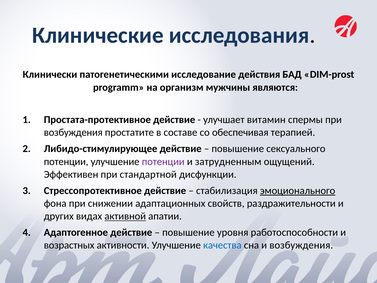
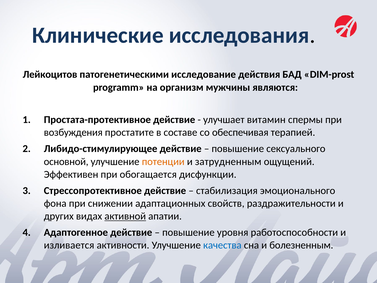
Клинически: Клинически -> Лейкоцитов
потенции at (66, 161): потенции -> основной
потенции at (163, 161) colour: purple -> orange
стандартной: стандартной -> обогащается
эмоционального underline: present -> none
возрастных: возрастных -> изливается
и возбуждения: возбуждения -> болезненным
